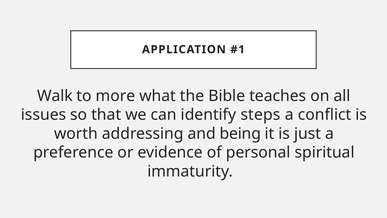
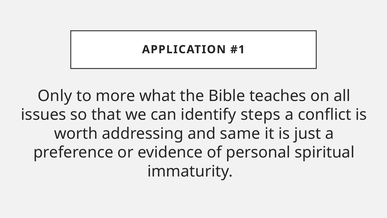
Walk: Walk -> Only
being: being -> same
